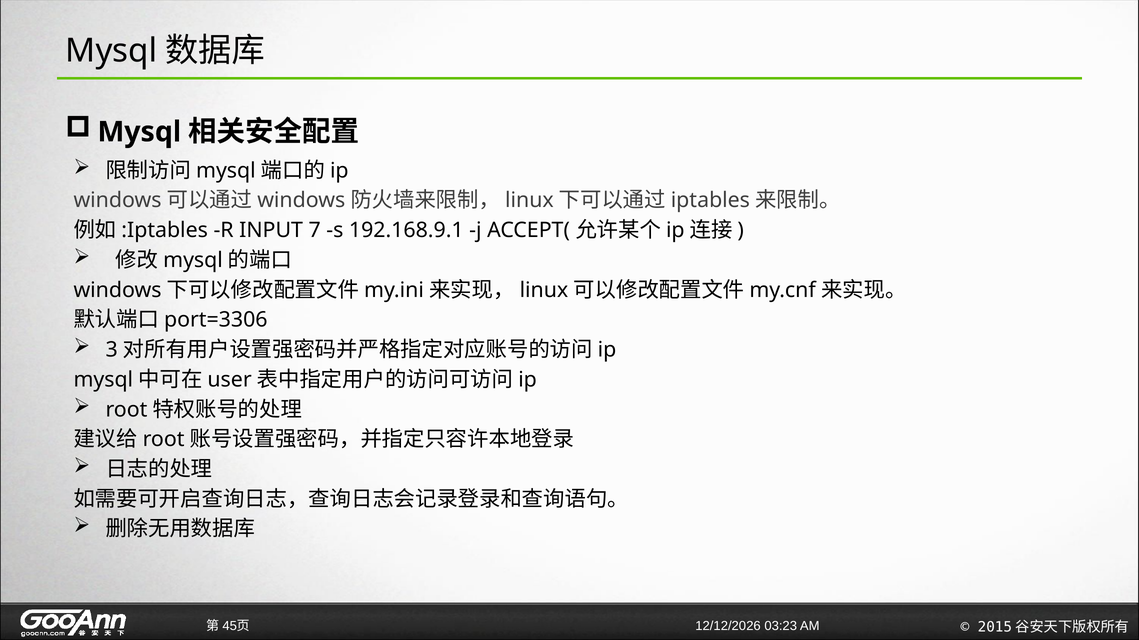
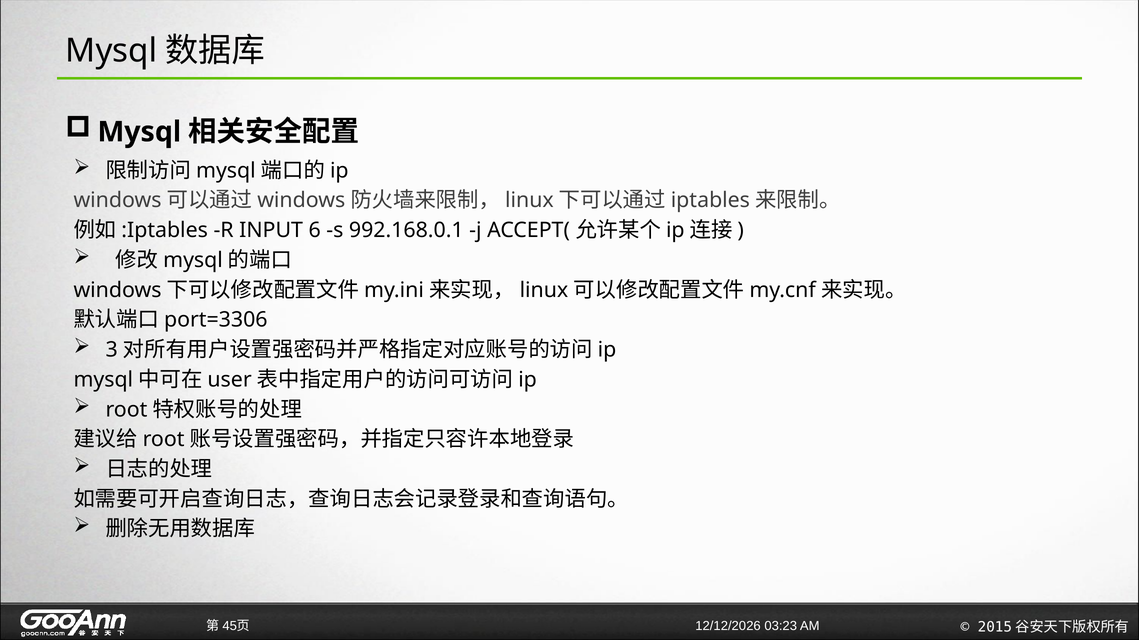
7: 7 -> 6
192.168.9.1: 192.168.9.1 -> 992.168.0.1
